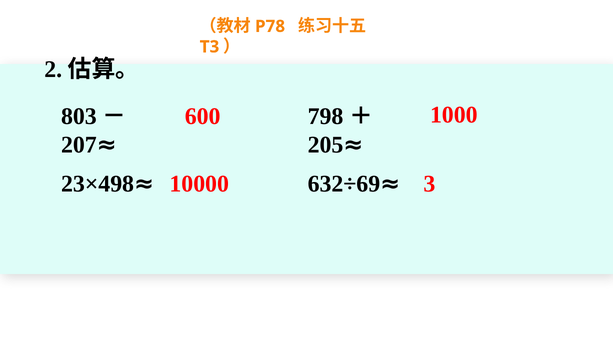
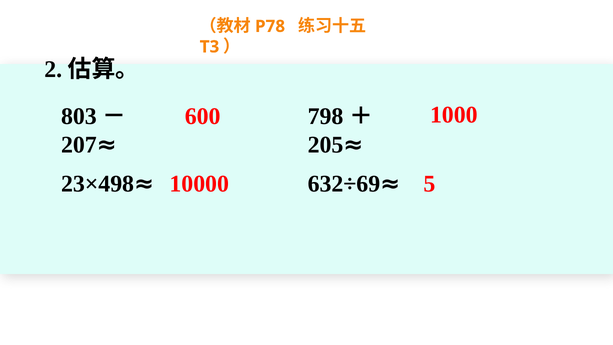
3: 3 -> 5
